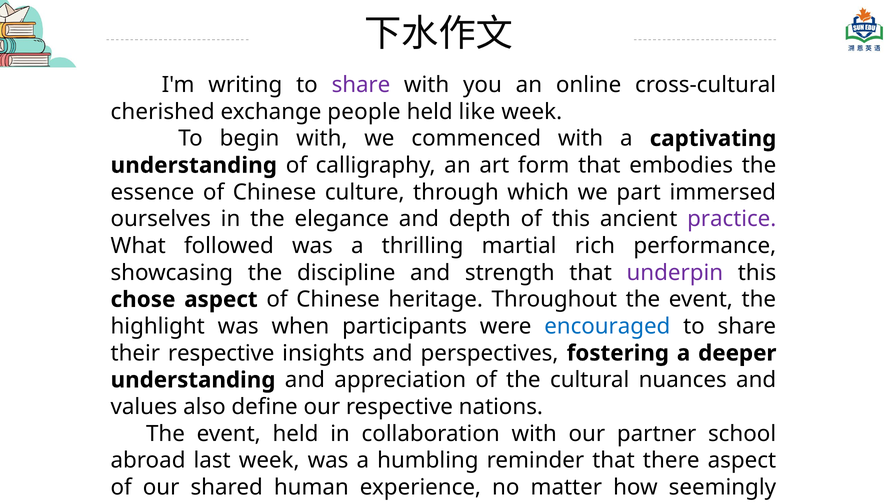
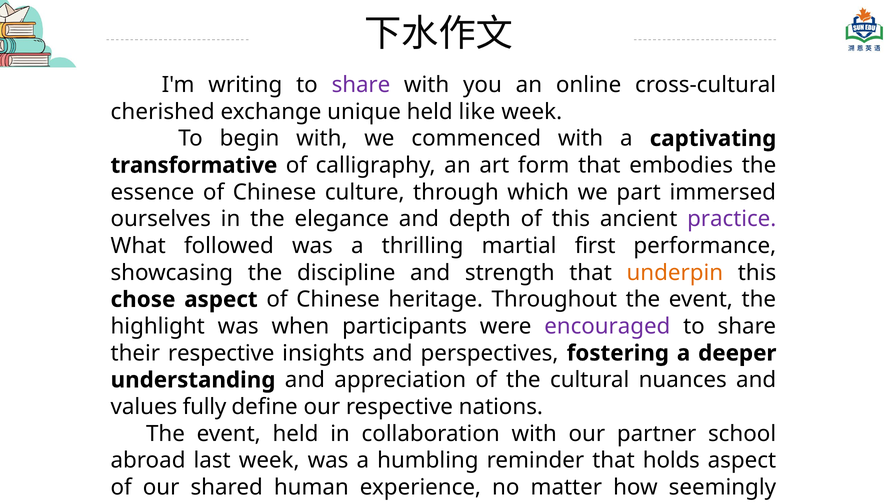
people: people -> unique
understanding at (194, 165): understanding -> transformative
rich: rich -> first
underpin colour: purple -> orange
encouraged colour: blue -> purple
also: also -> fully
that there: there -> holds
